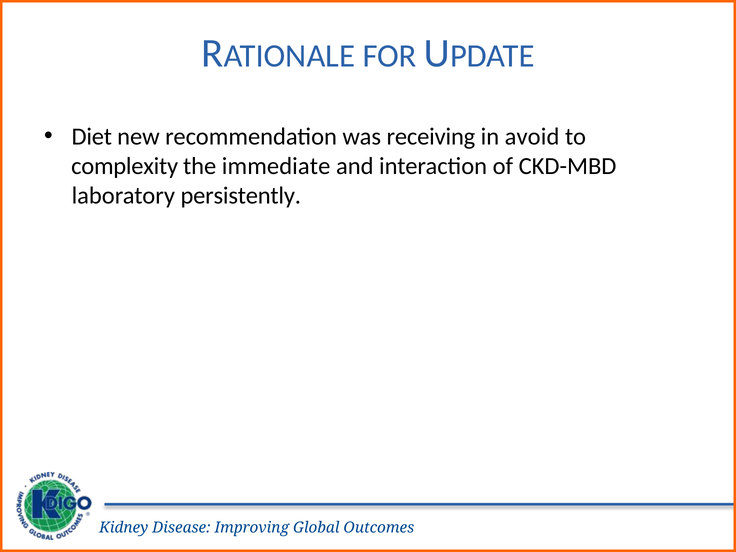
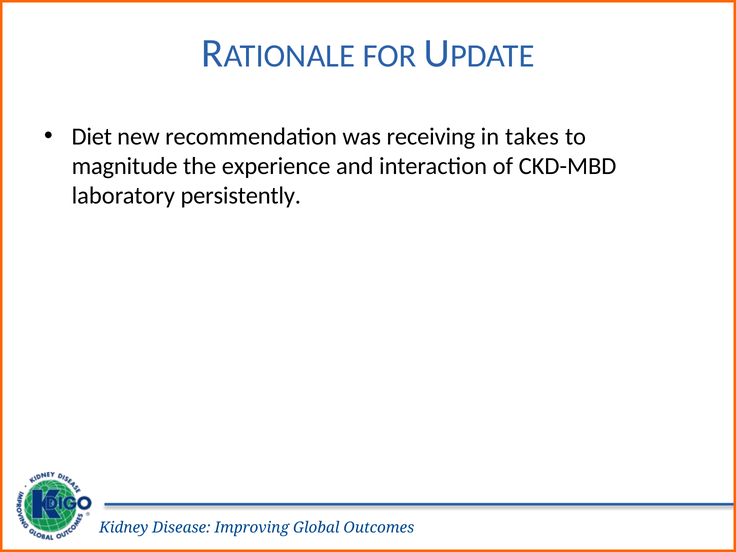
avoid: avoid -> takes
complexity: complexity -> magnitude
immediate: immediate -> experience
